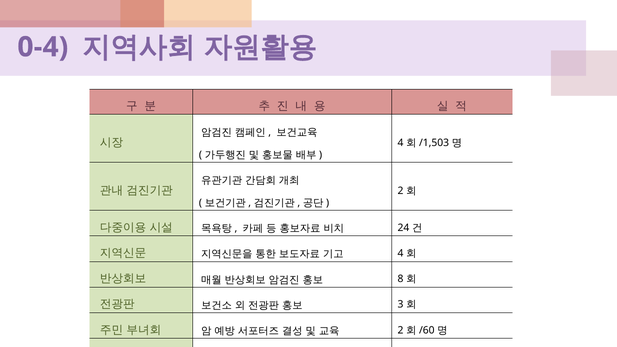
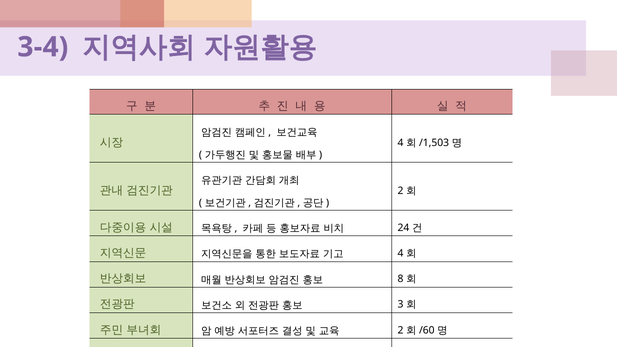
0-4: 0-4 -> 3-4
